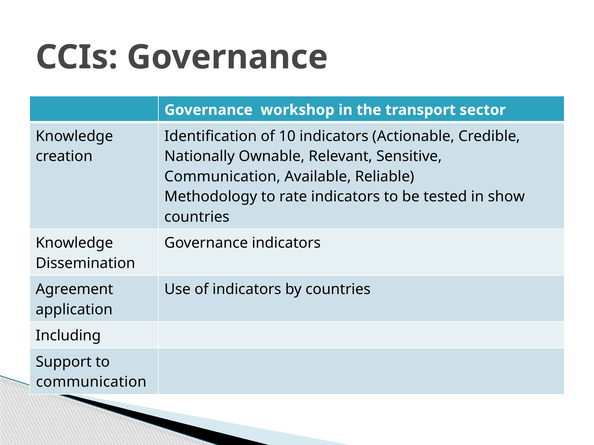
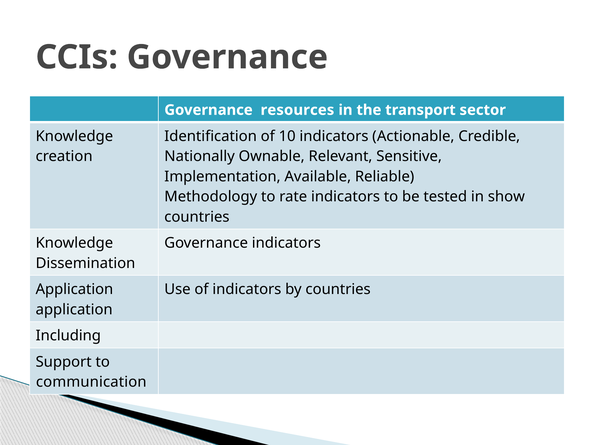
workshop: workshop -> resources
Communication at (222, 177): Communication -> Implementation
Agreement at (74, 290): Agreement -> Application
